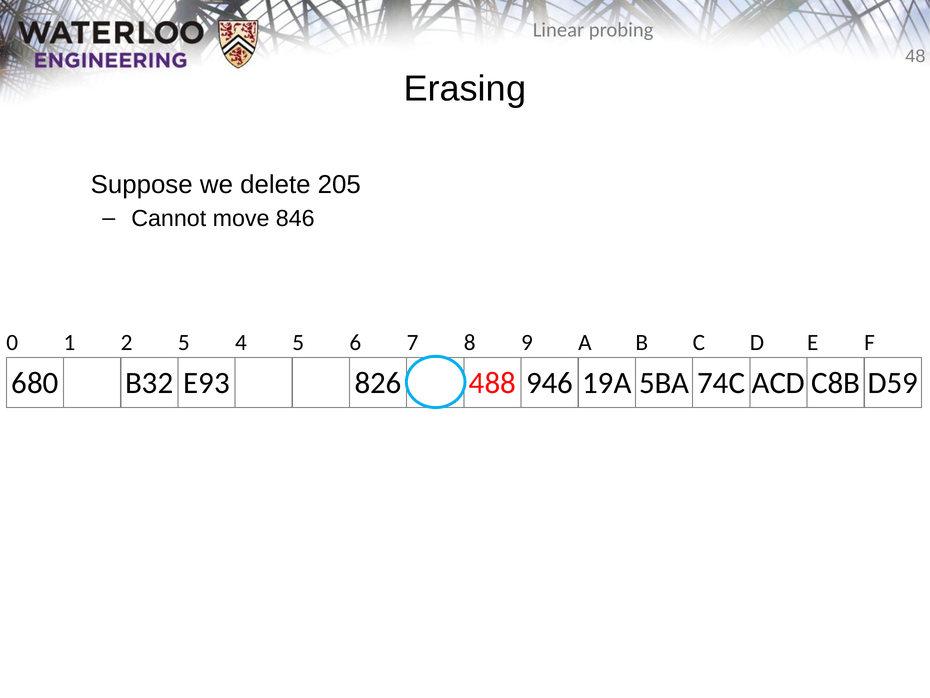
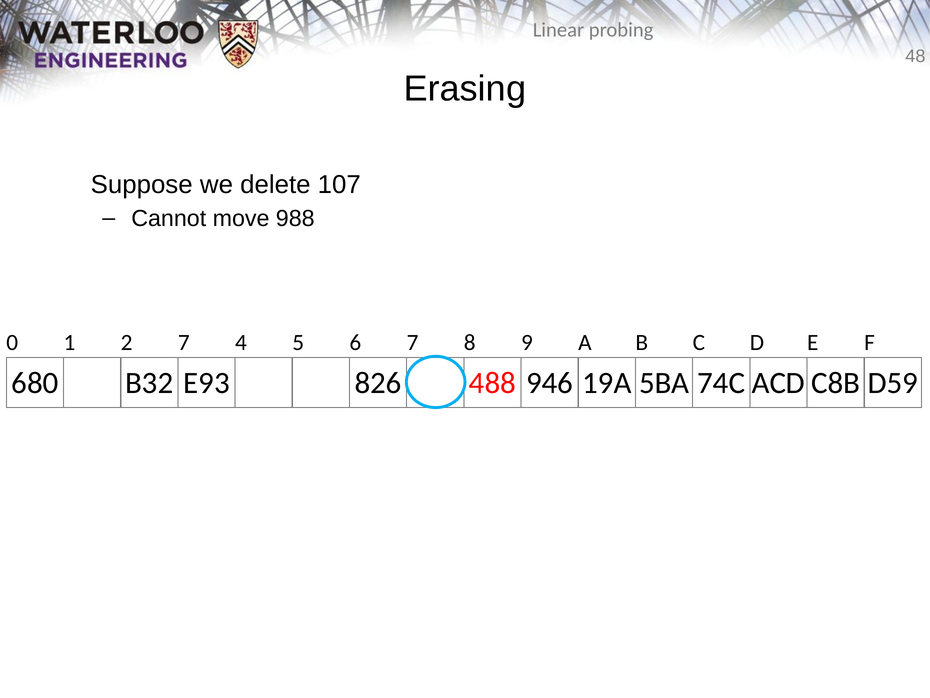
205: 205 -> 107
846: 846 -> 988
2 5: 5 -> 7
